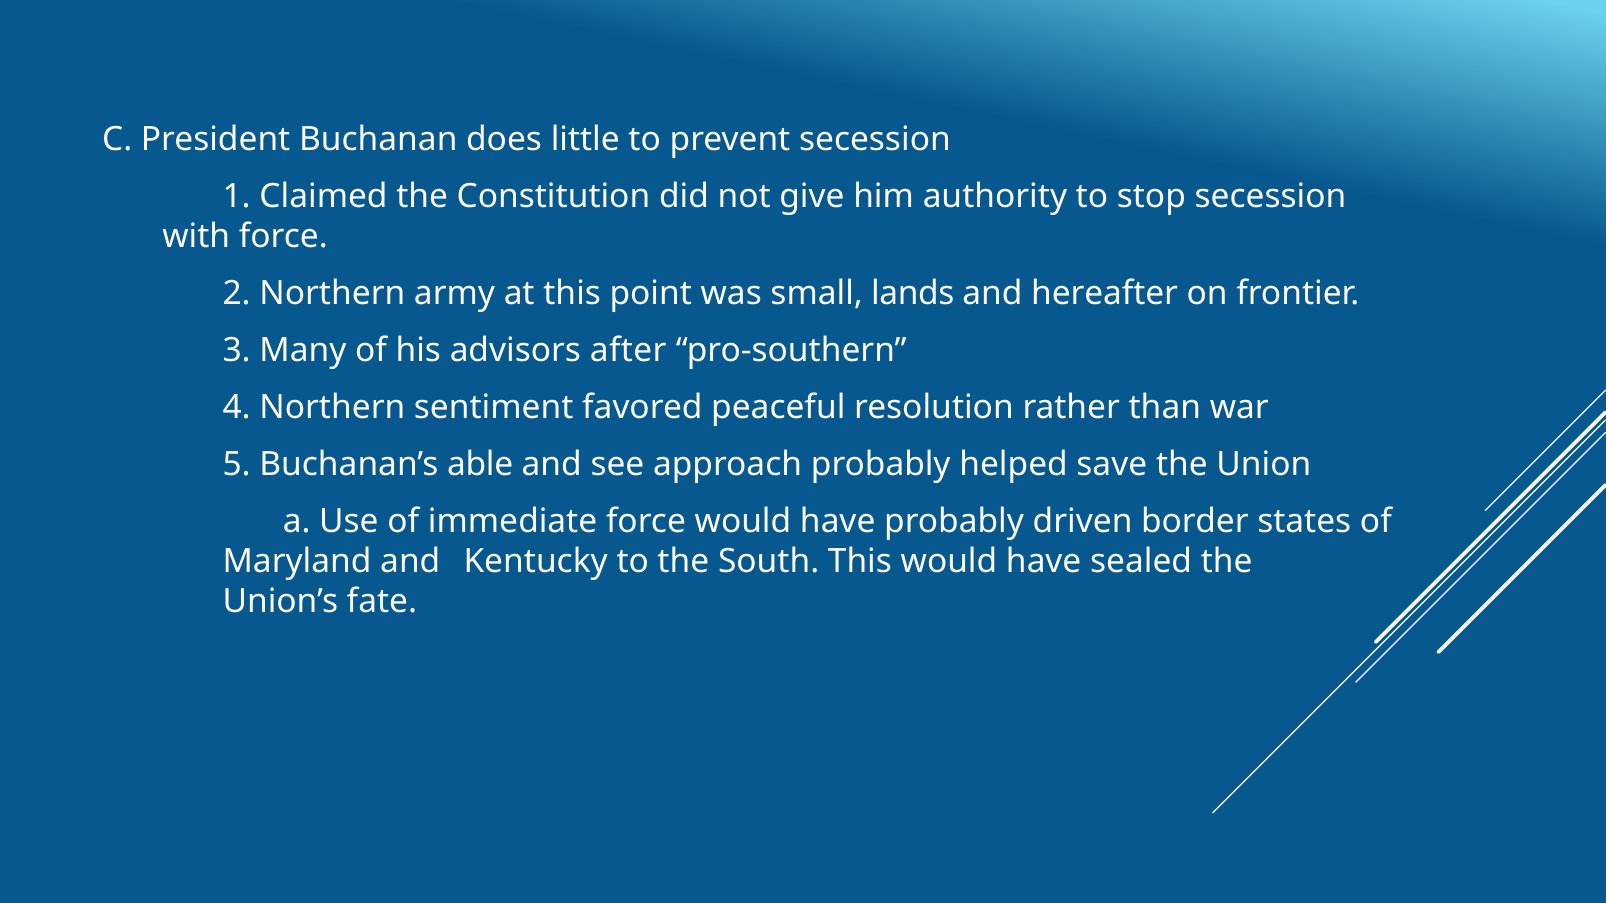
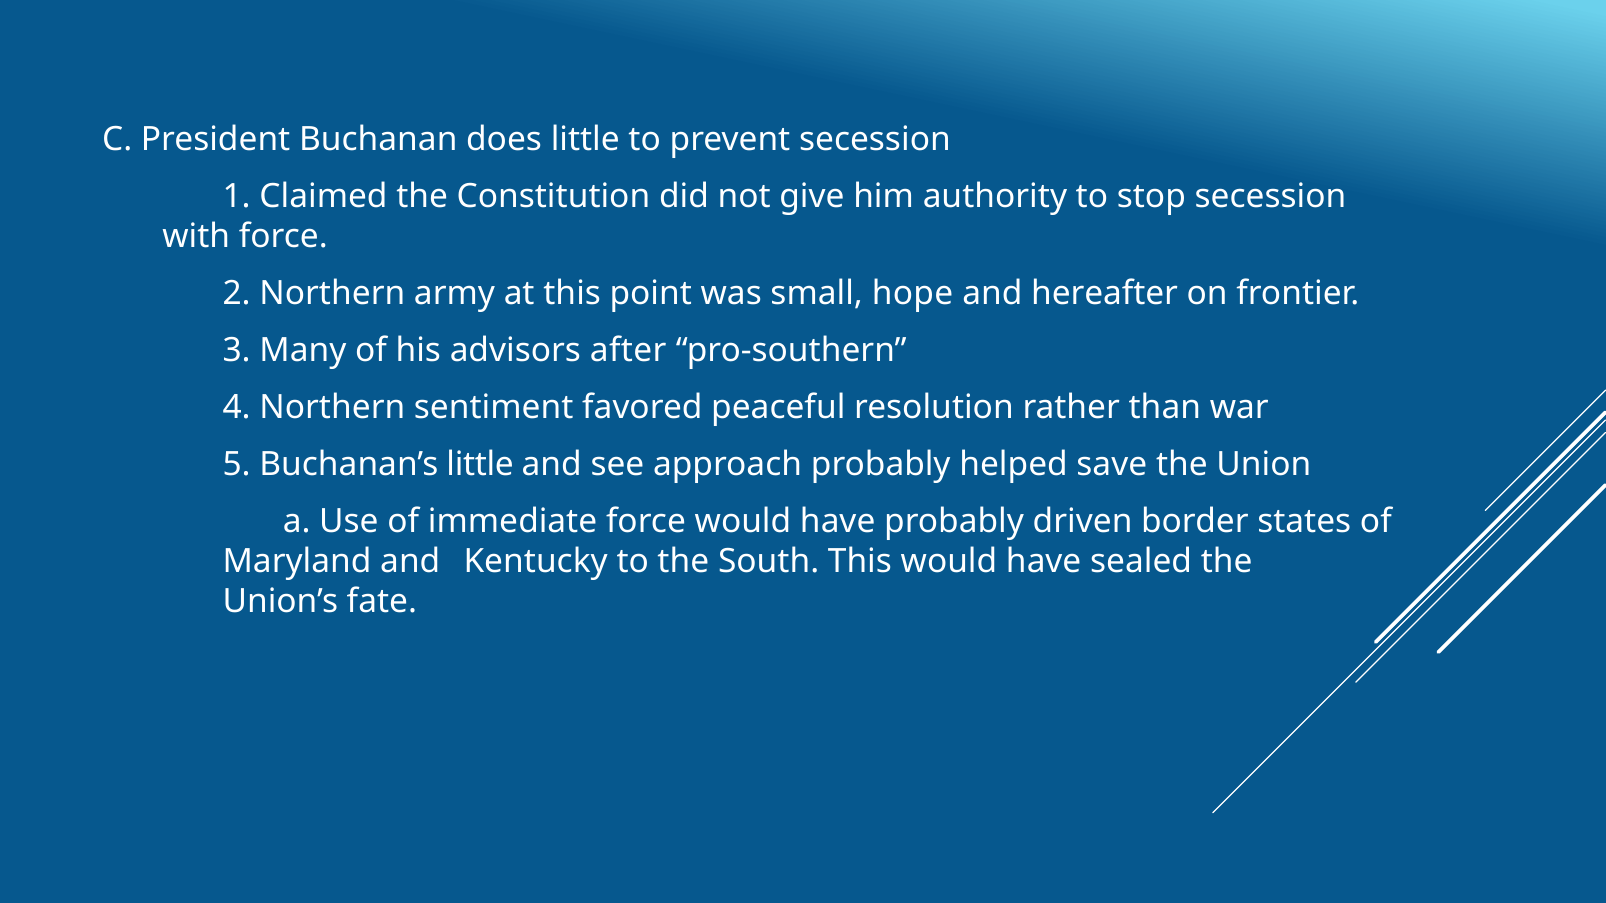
lands: lands -> hope
Buchanan’s able: able -> little
